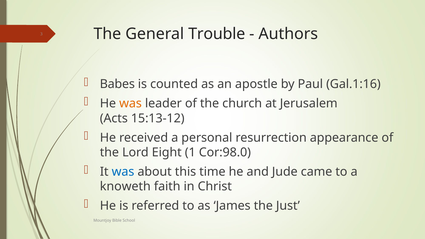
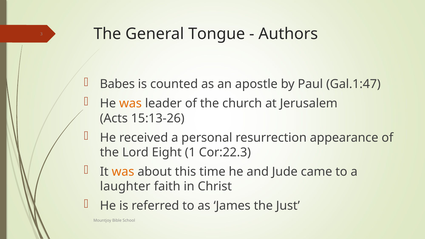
Trouble: Trouble -> Tongue
Gal.1:16: Gal.1:16 -> Gal.1:47
15:13-12: 15:13-12 -> 15:13-26
Cor:98.0: Cor:98.0 -> Cor:22.3
was at (123, 172) colour: blue -> orange
knoweth: knoweth -> laughter
